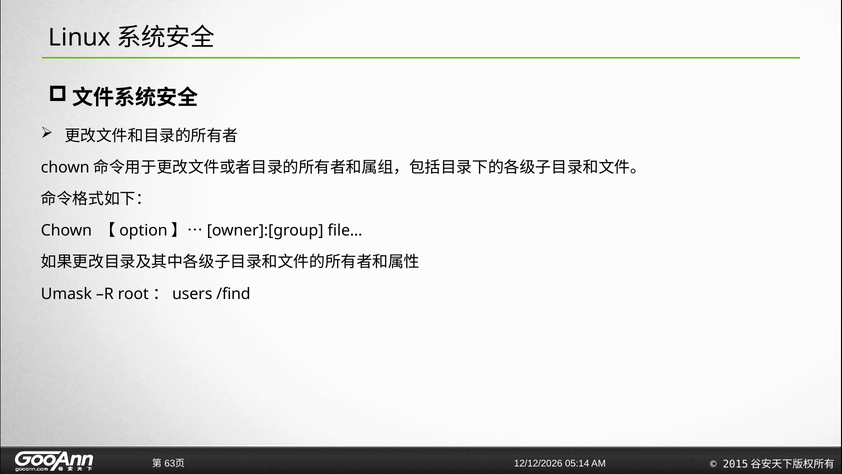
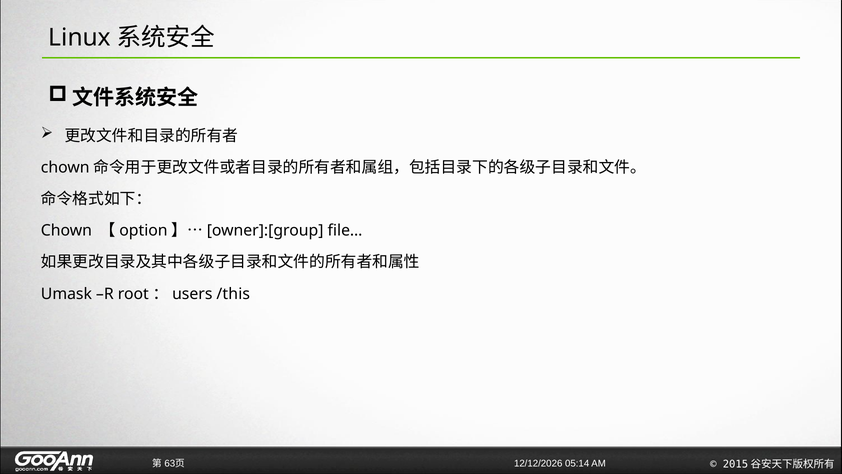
/find: /find -> /this
